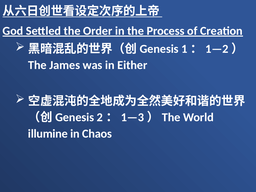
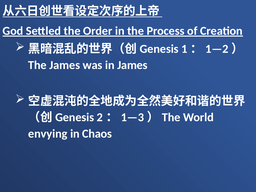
in Either: Either -> James
illumine: illumine -> envying
